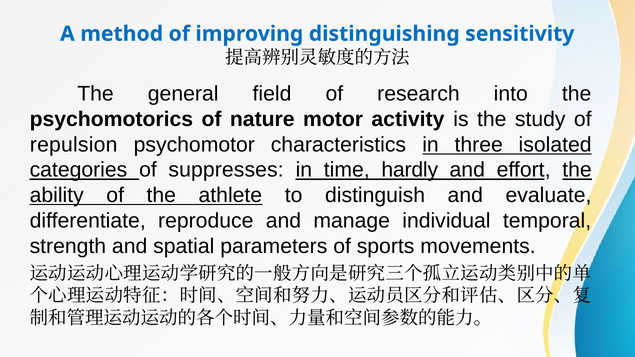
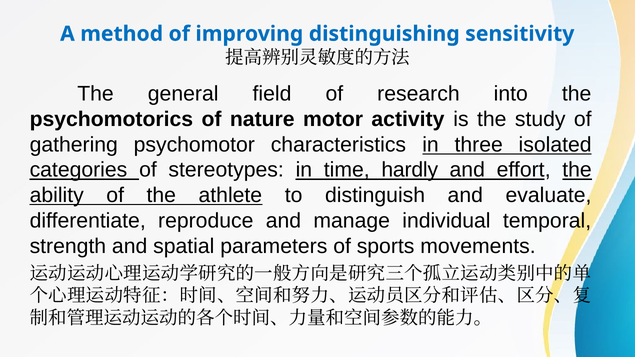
repulsion: repulsion -> gathering
suppresses: suppresses -> stereotypes
